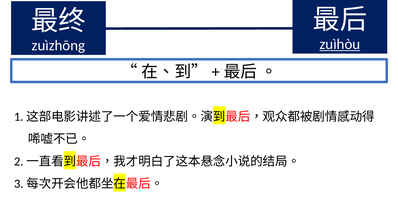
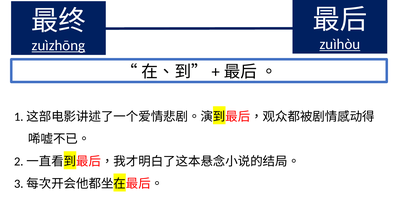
zuìzhōng underline: none -> present
